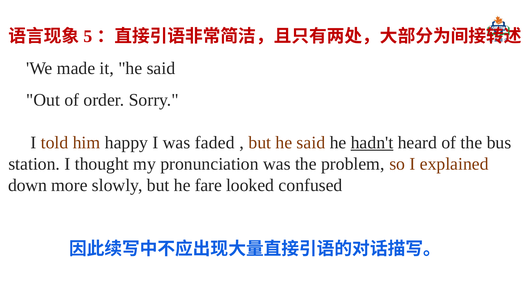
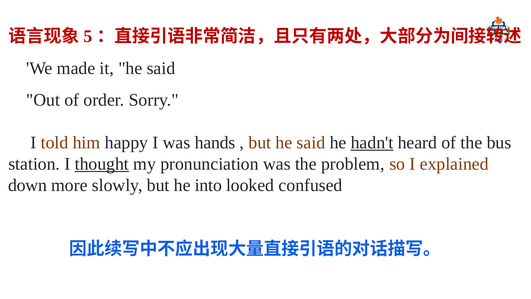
faded: faded -> hands
thought underline: none -> present
fare: fare -> into
